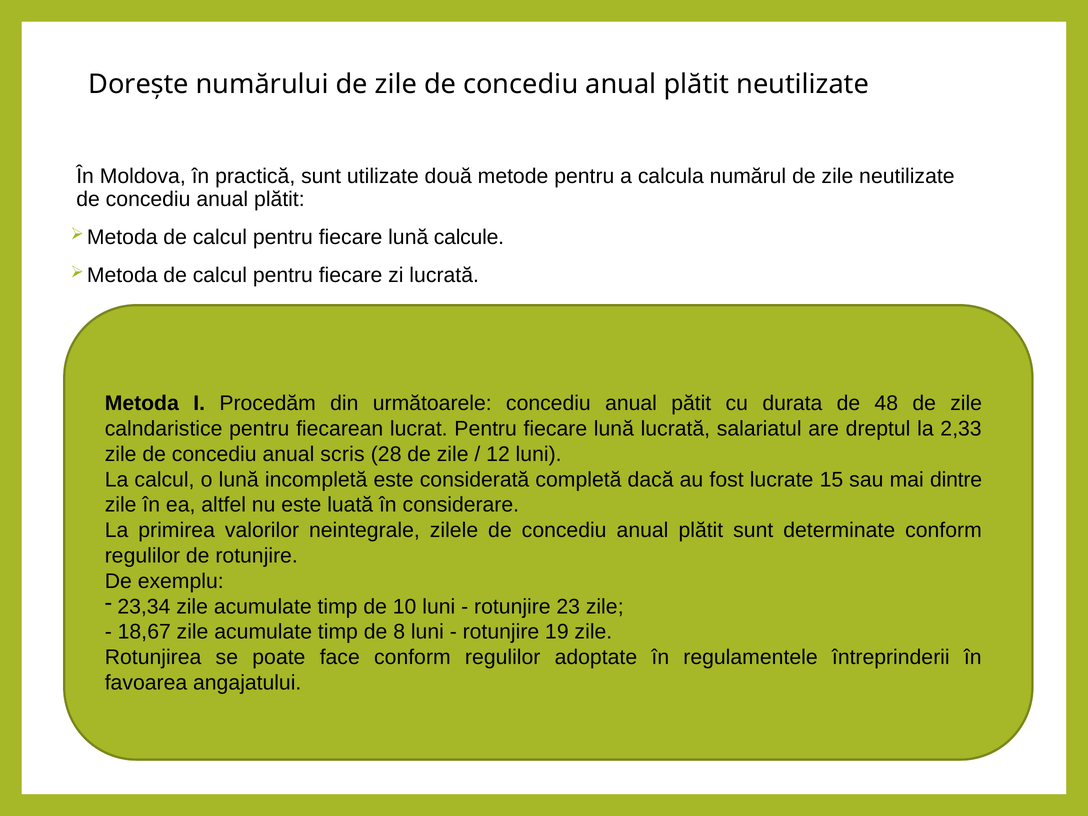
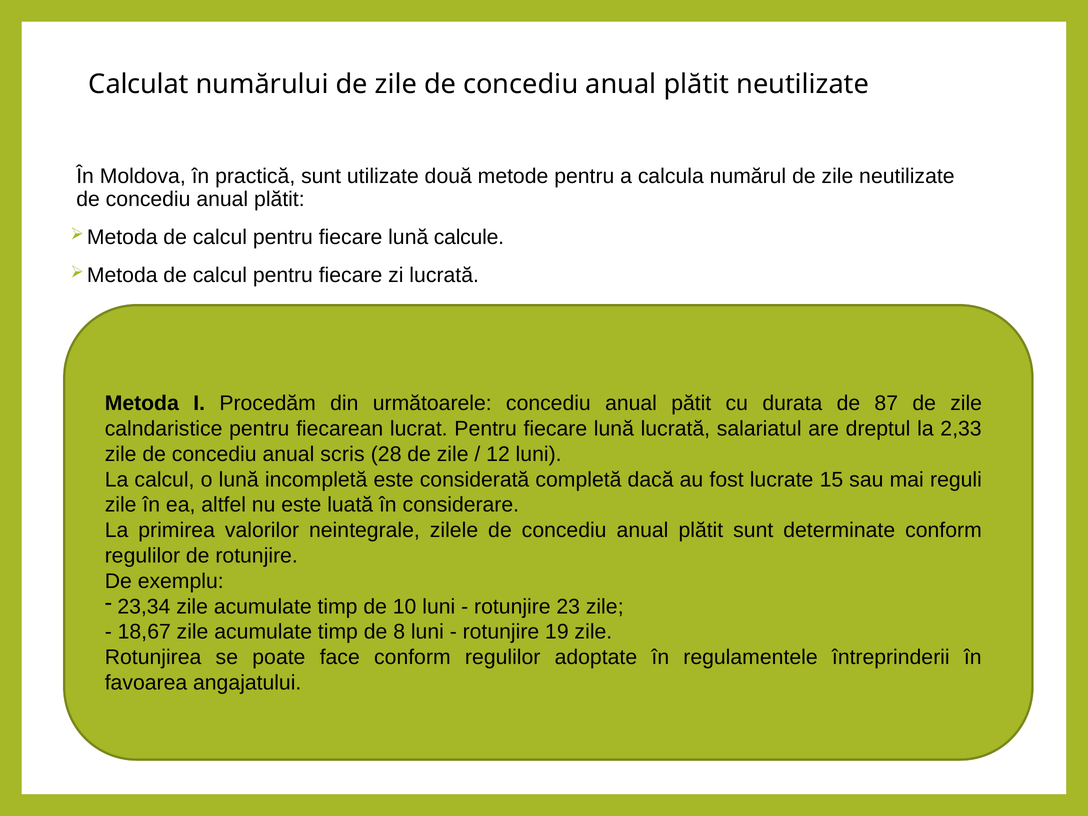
Dorește: Dorește -> Calculat
48: 48 -> 87
dintre: dintre -> reguli
